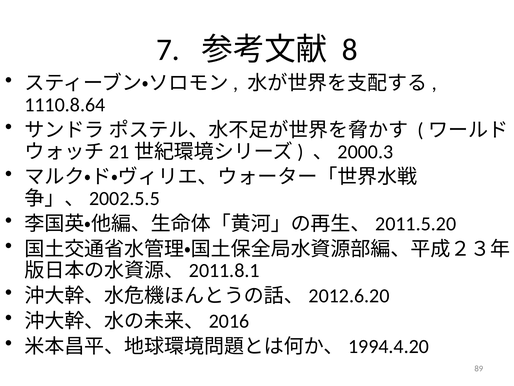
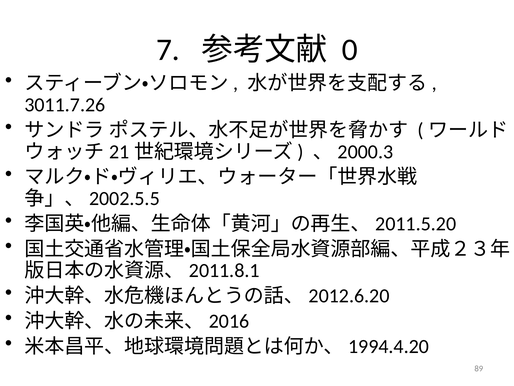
8: 8 -> 0
1110.8.64: 1110.8.64 -> 3011.7.26
